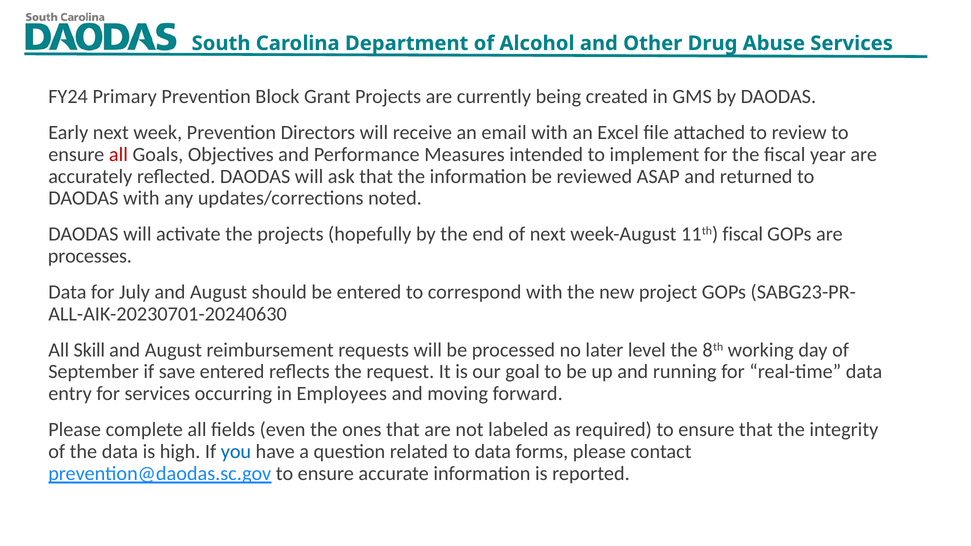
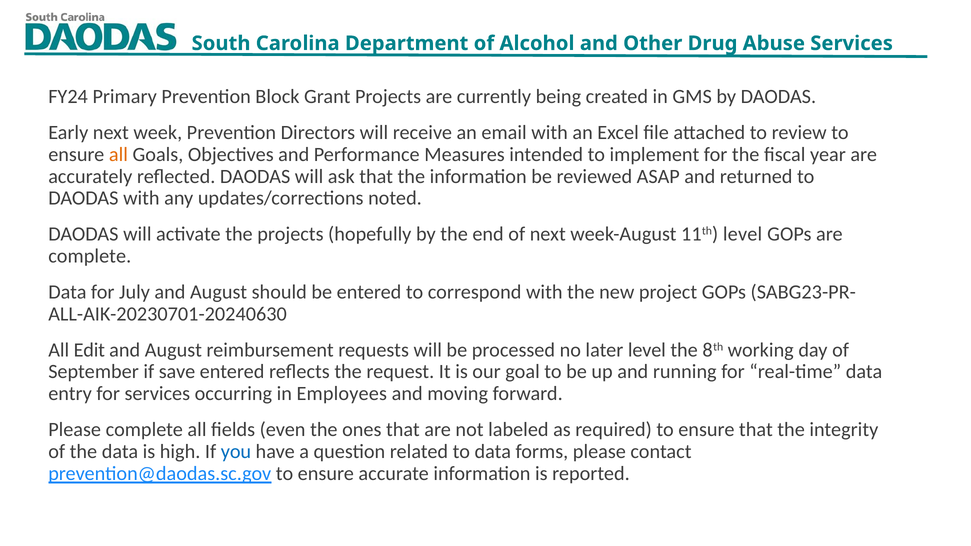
all at (118, 155) colour: red -> orange
11th fiscal: fiscal -> level
processes at (90, 256): processes -> complete
Skill: Skill -> Edit
